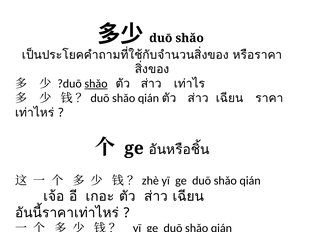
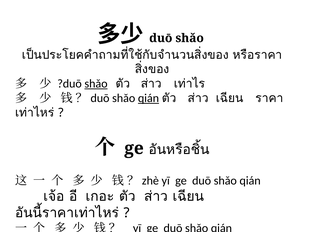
qián at (148, 98) underline: none -> present
